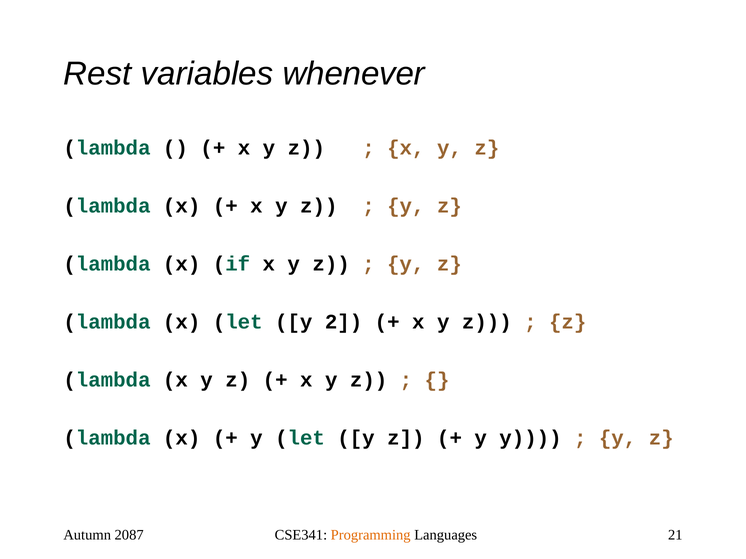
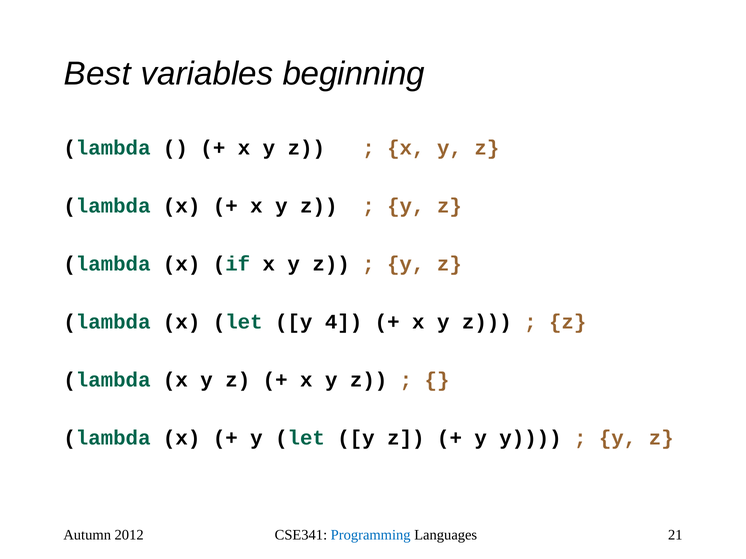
Rest: Rest -> Best
whenever: whenever -> beginning
2: 2 -> 4
2087: 2087 -> 2012
Programming colour: orange -> blue
